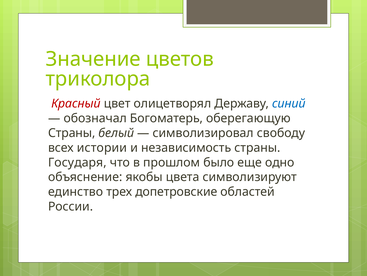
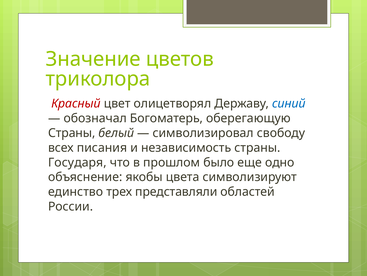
истории: истории -> писания
допетровские: допетровские -> представляли
